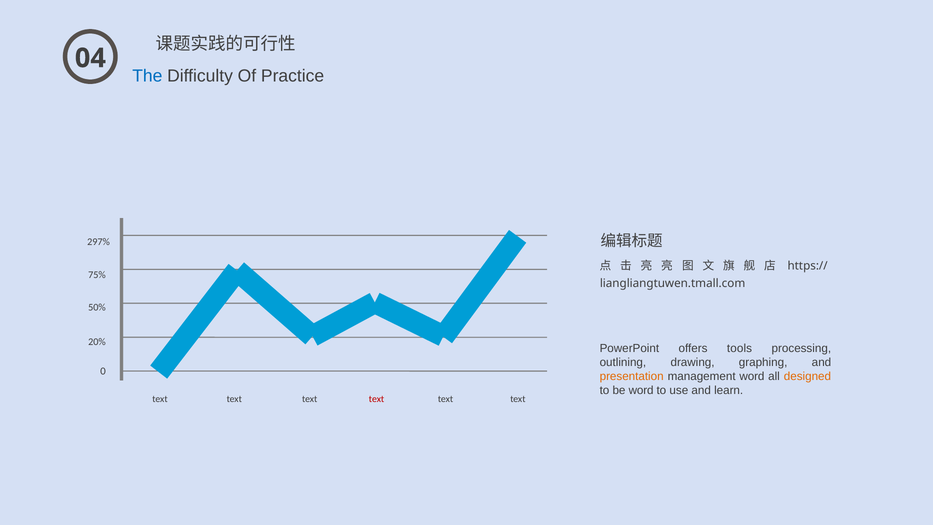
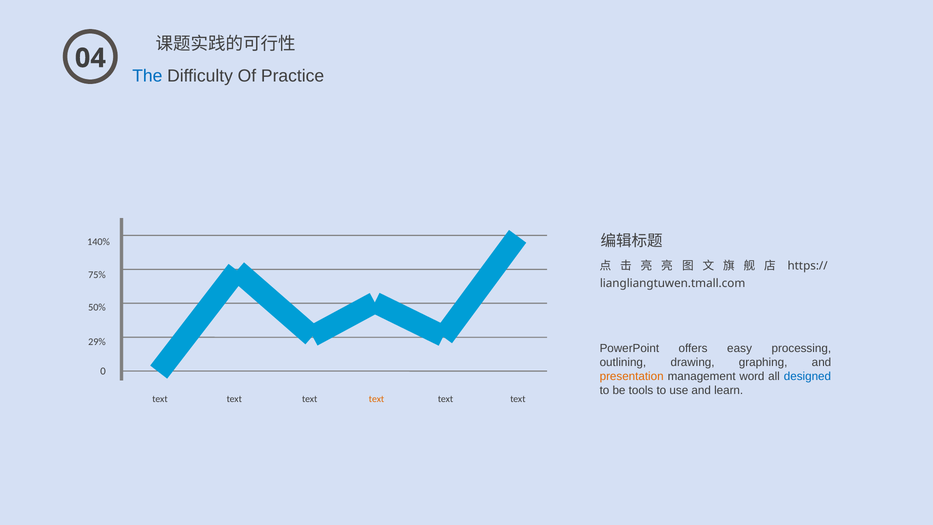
297%: 297% -> 140%
20%: 20% -> 29%
tools: tools -> easy
designed colour: orange -> blue
be word: word -> tools
text at (377, 399) colour: red -> orange
